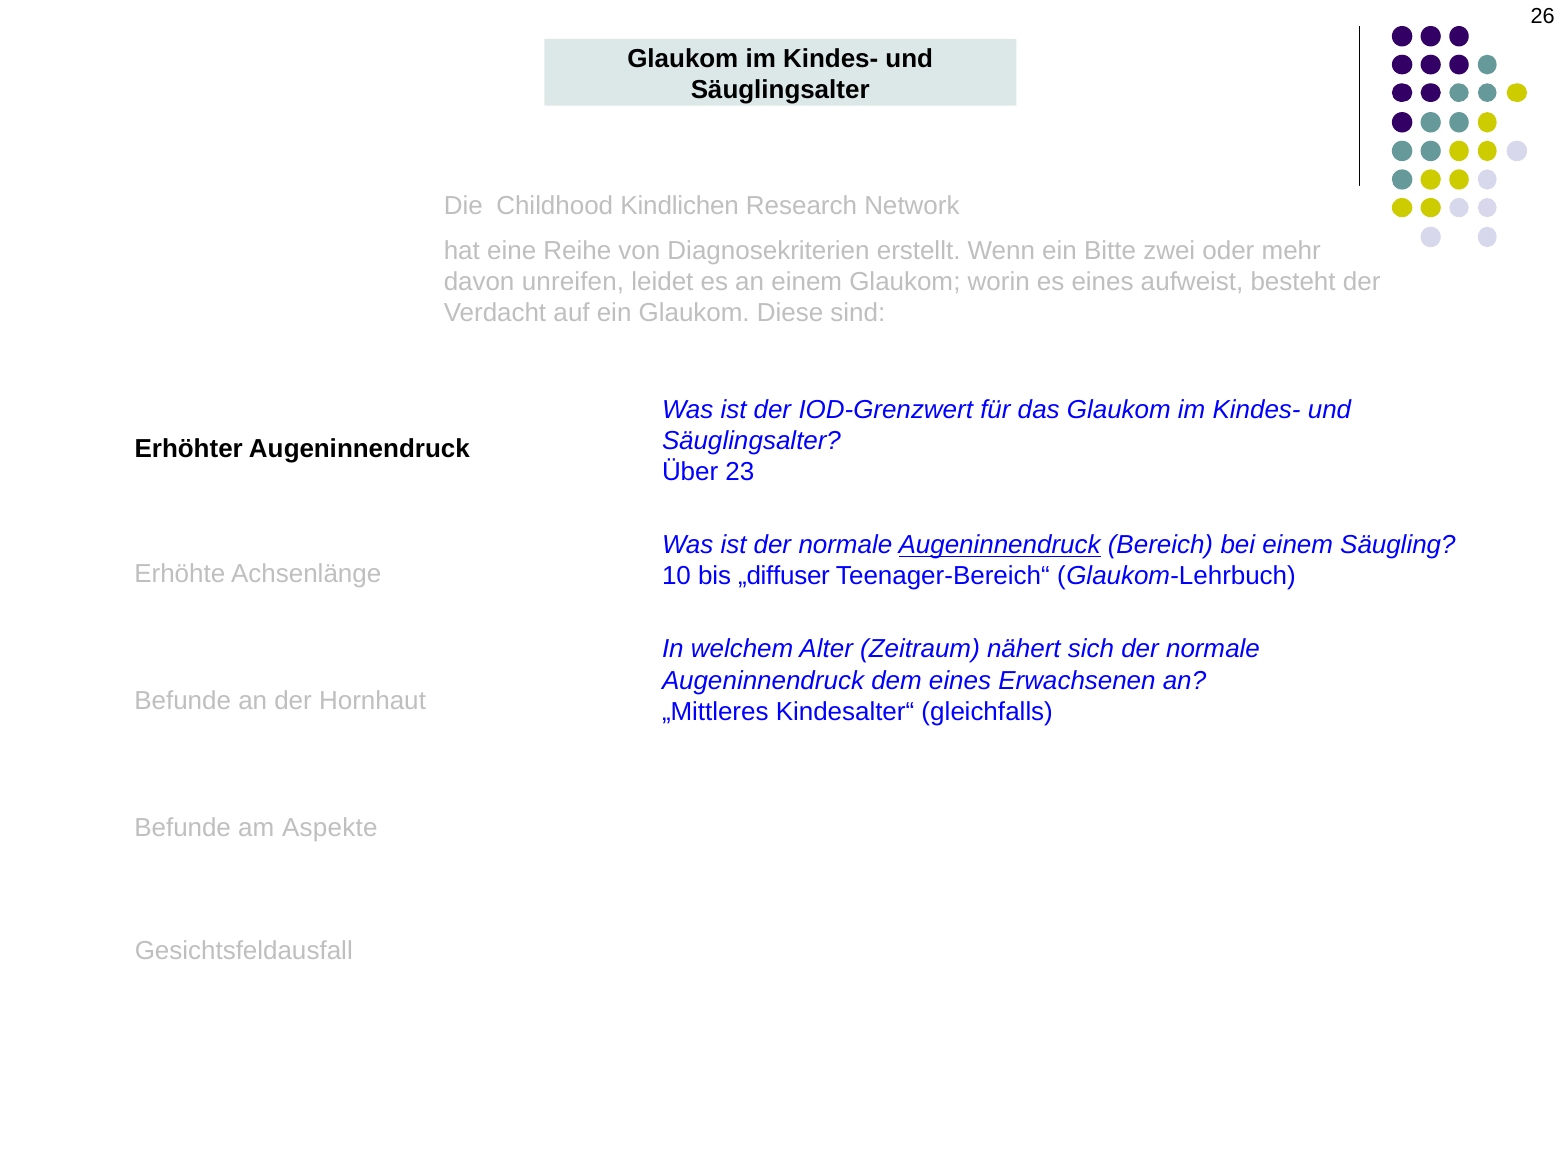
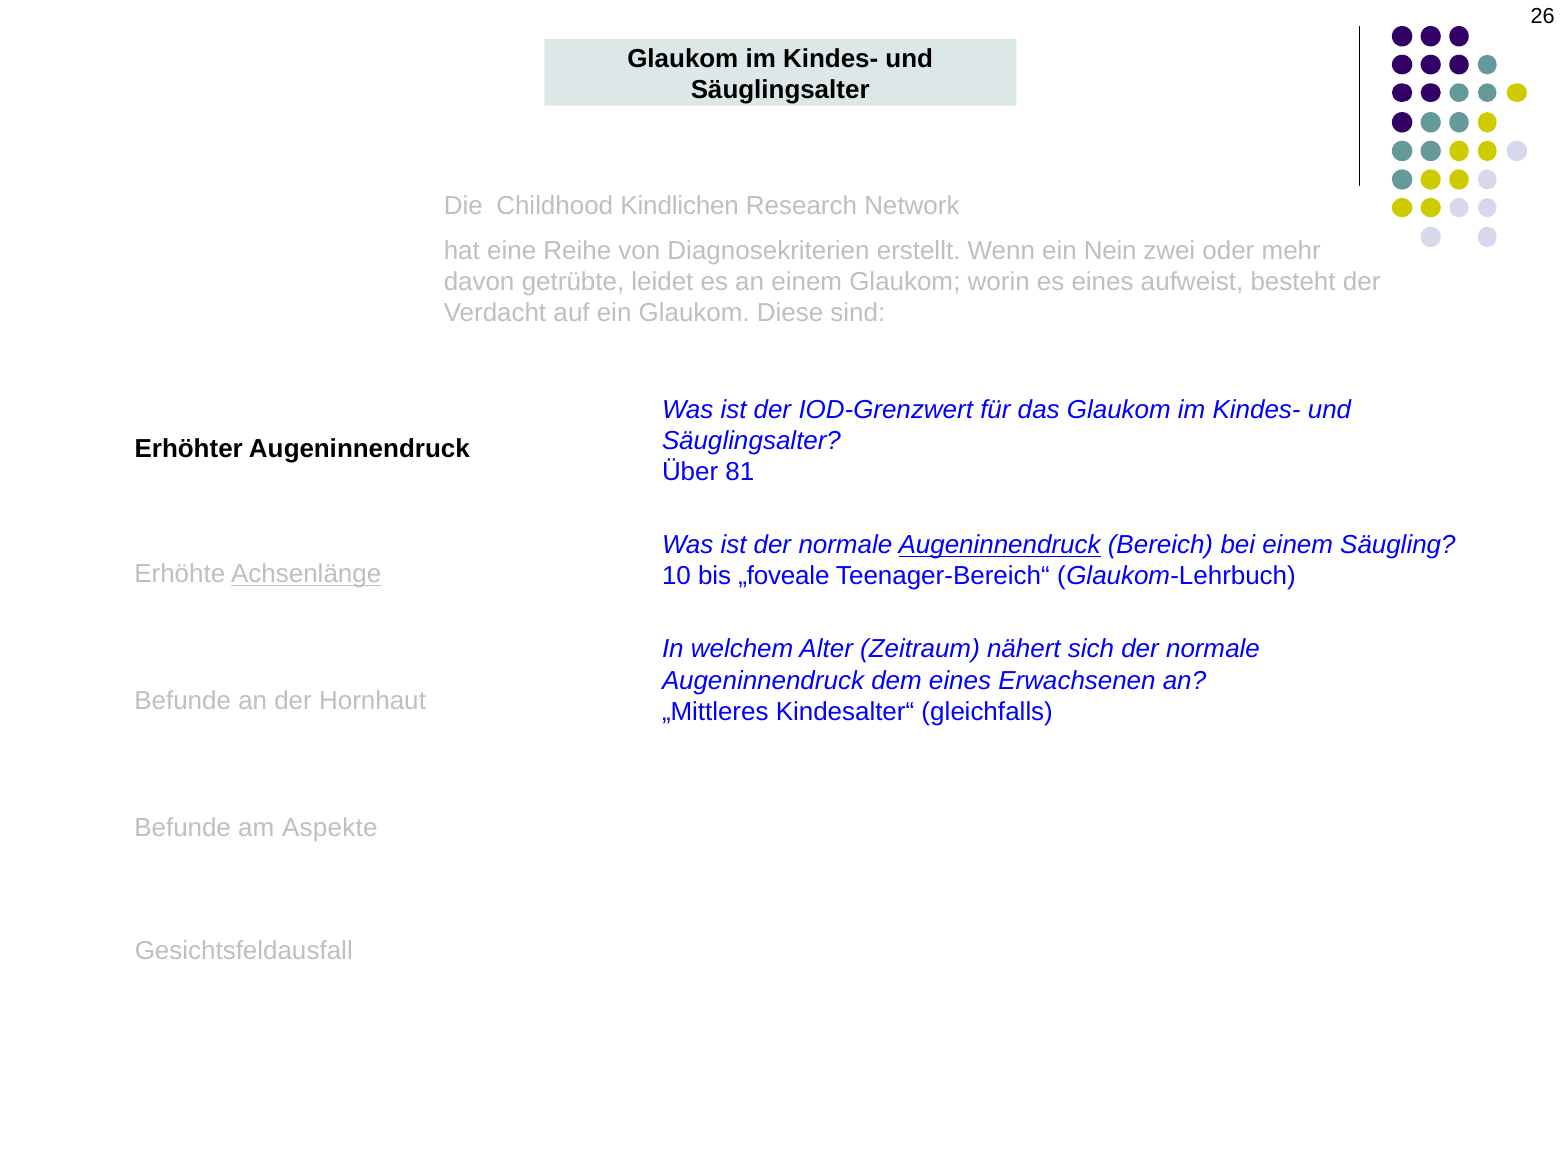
Bitte: Bitte -> Nein
unreifen: unreifen -> getrübte
23: 23 -> 81
Achsenlänge underline: none -> present
„diffuser: „diffuser -> „foveale
